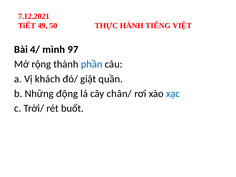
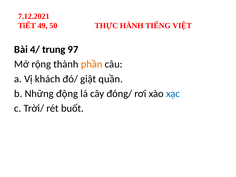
mình: mình -> trung
phần colour: blue -> orange
chân/: chân/ -> đóng/
